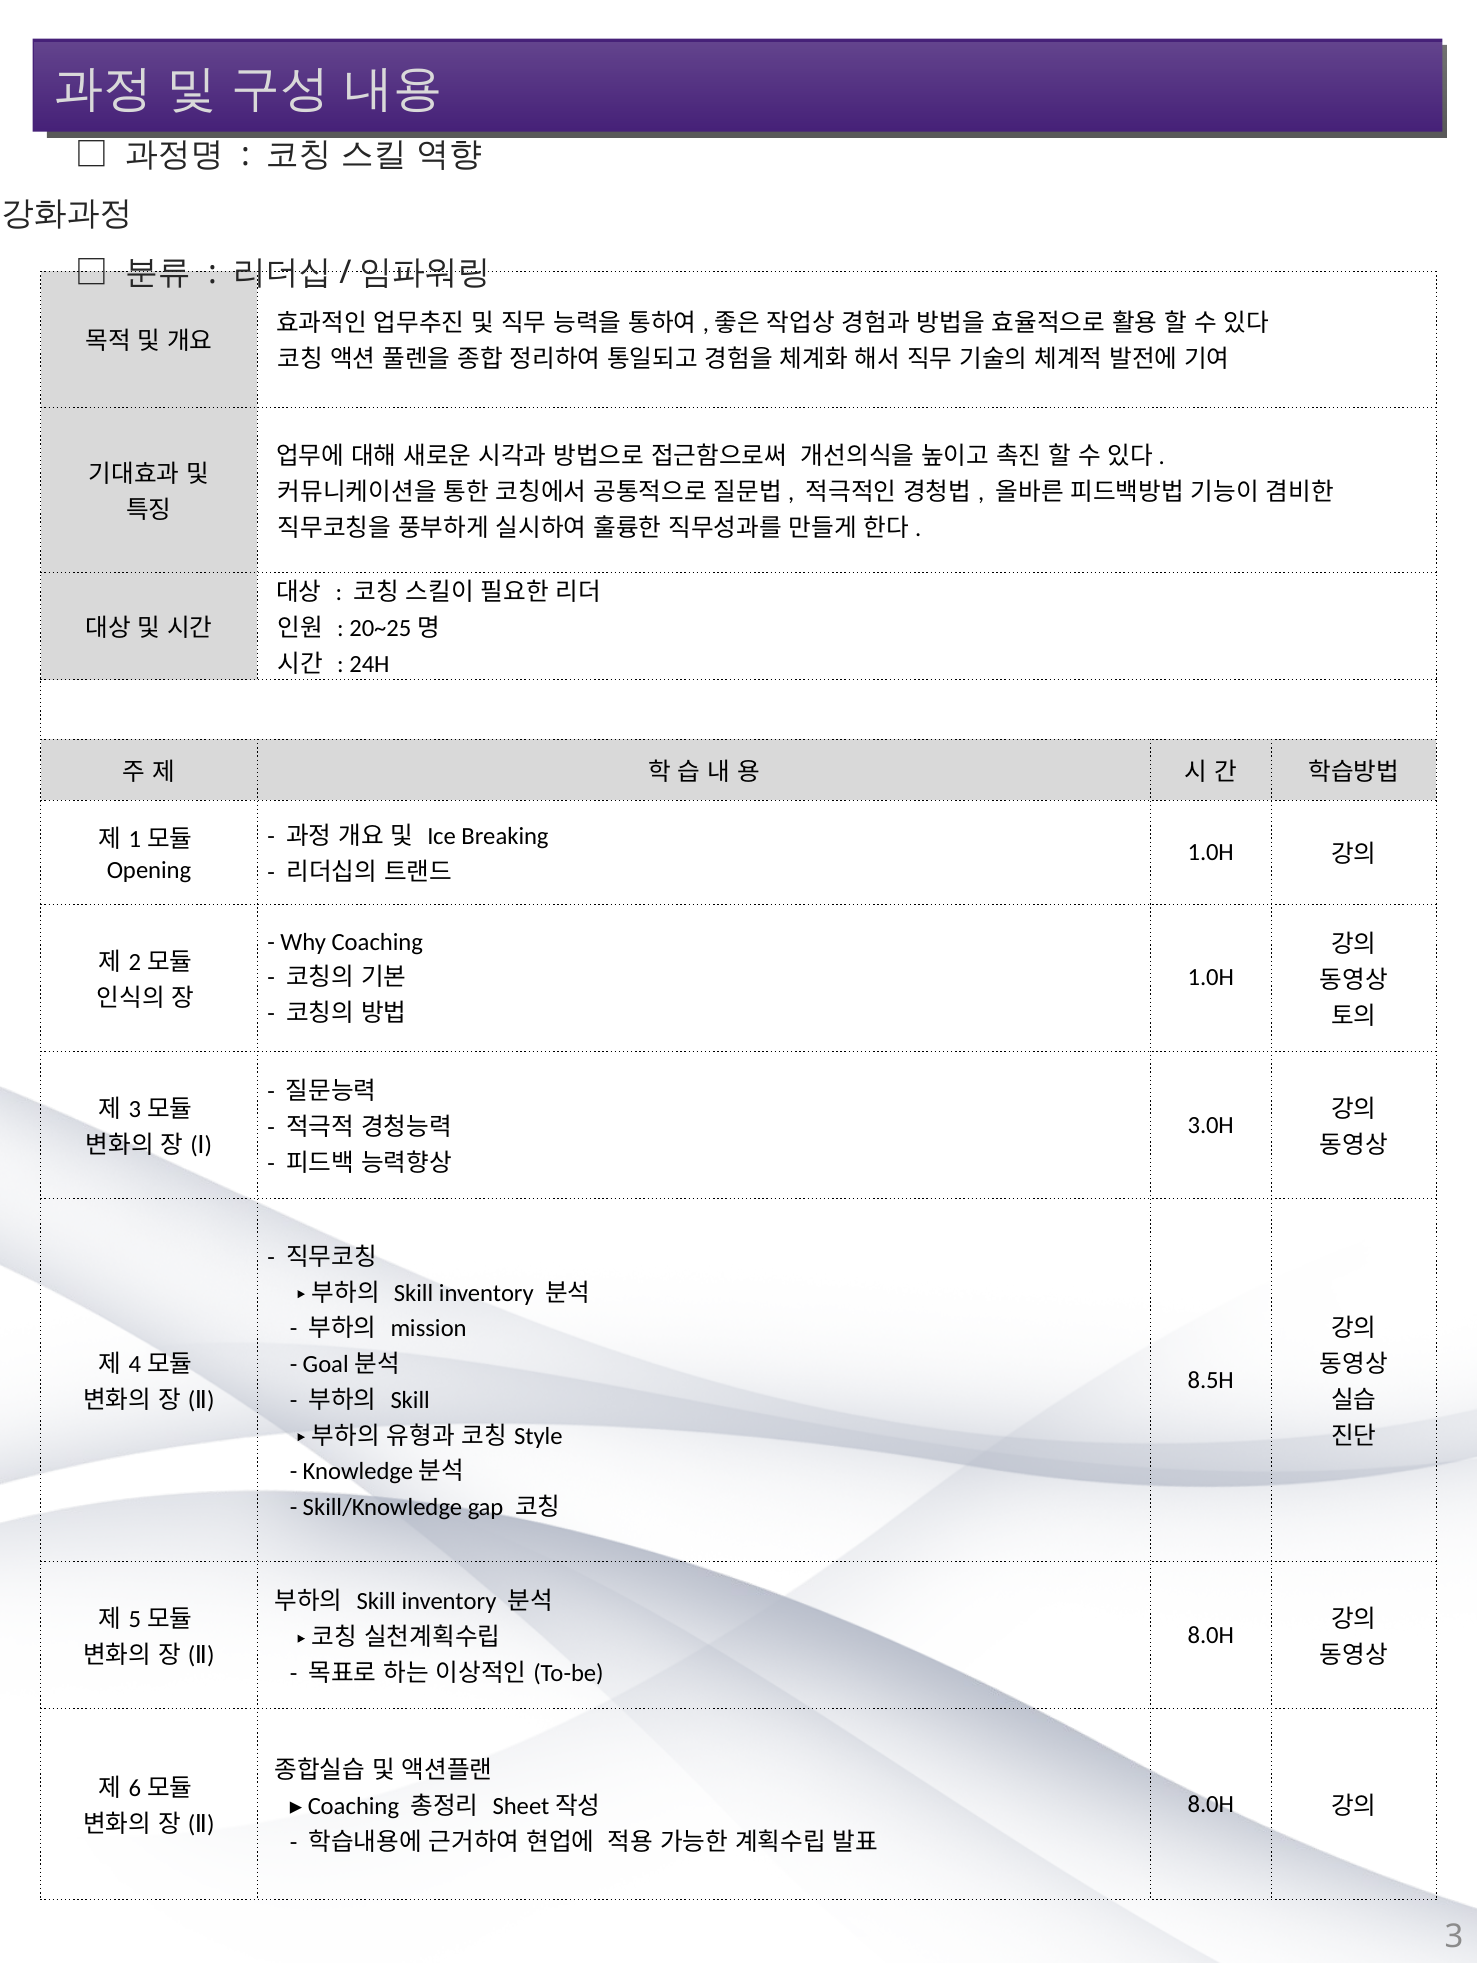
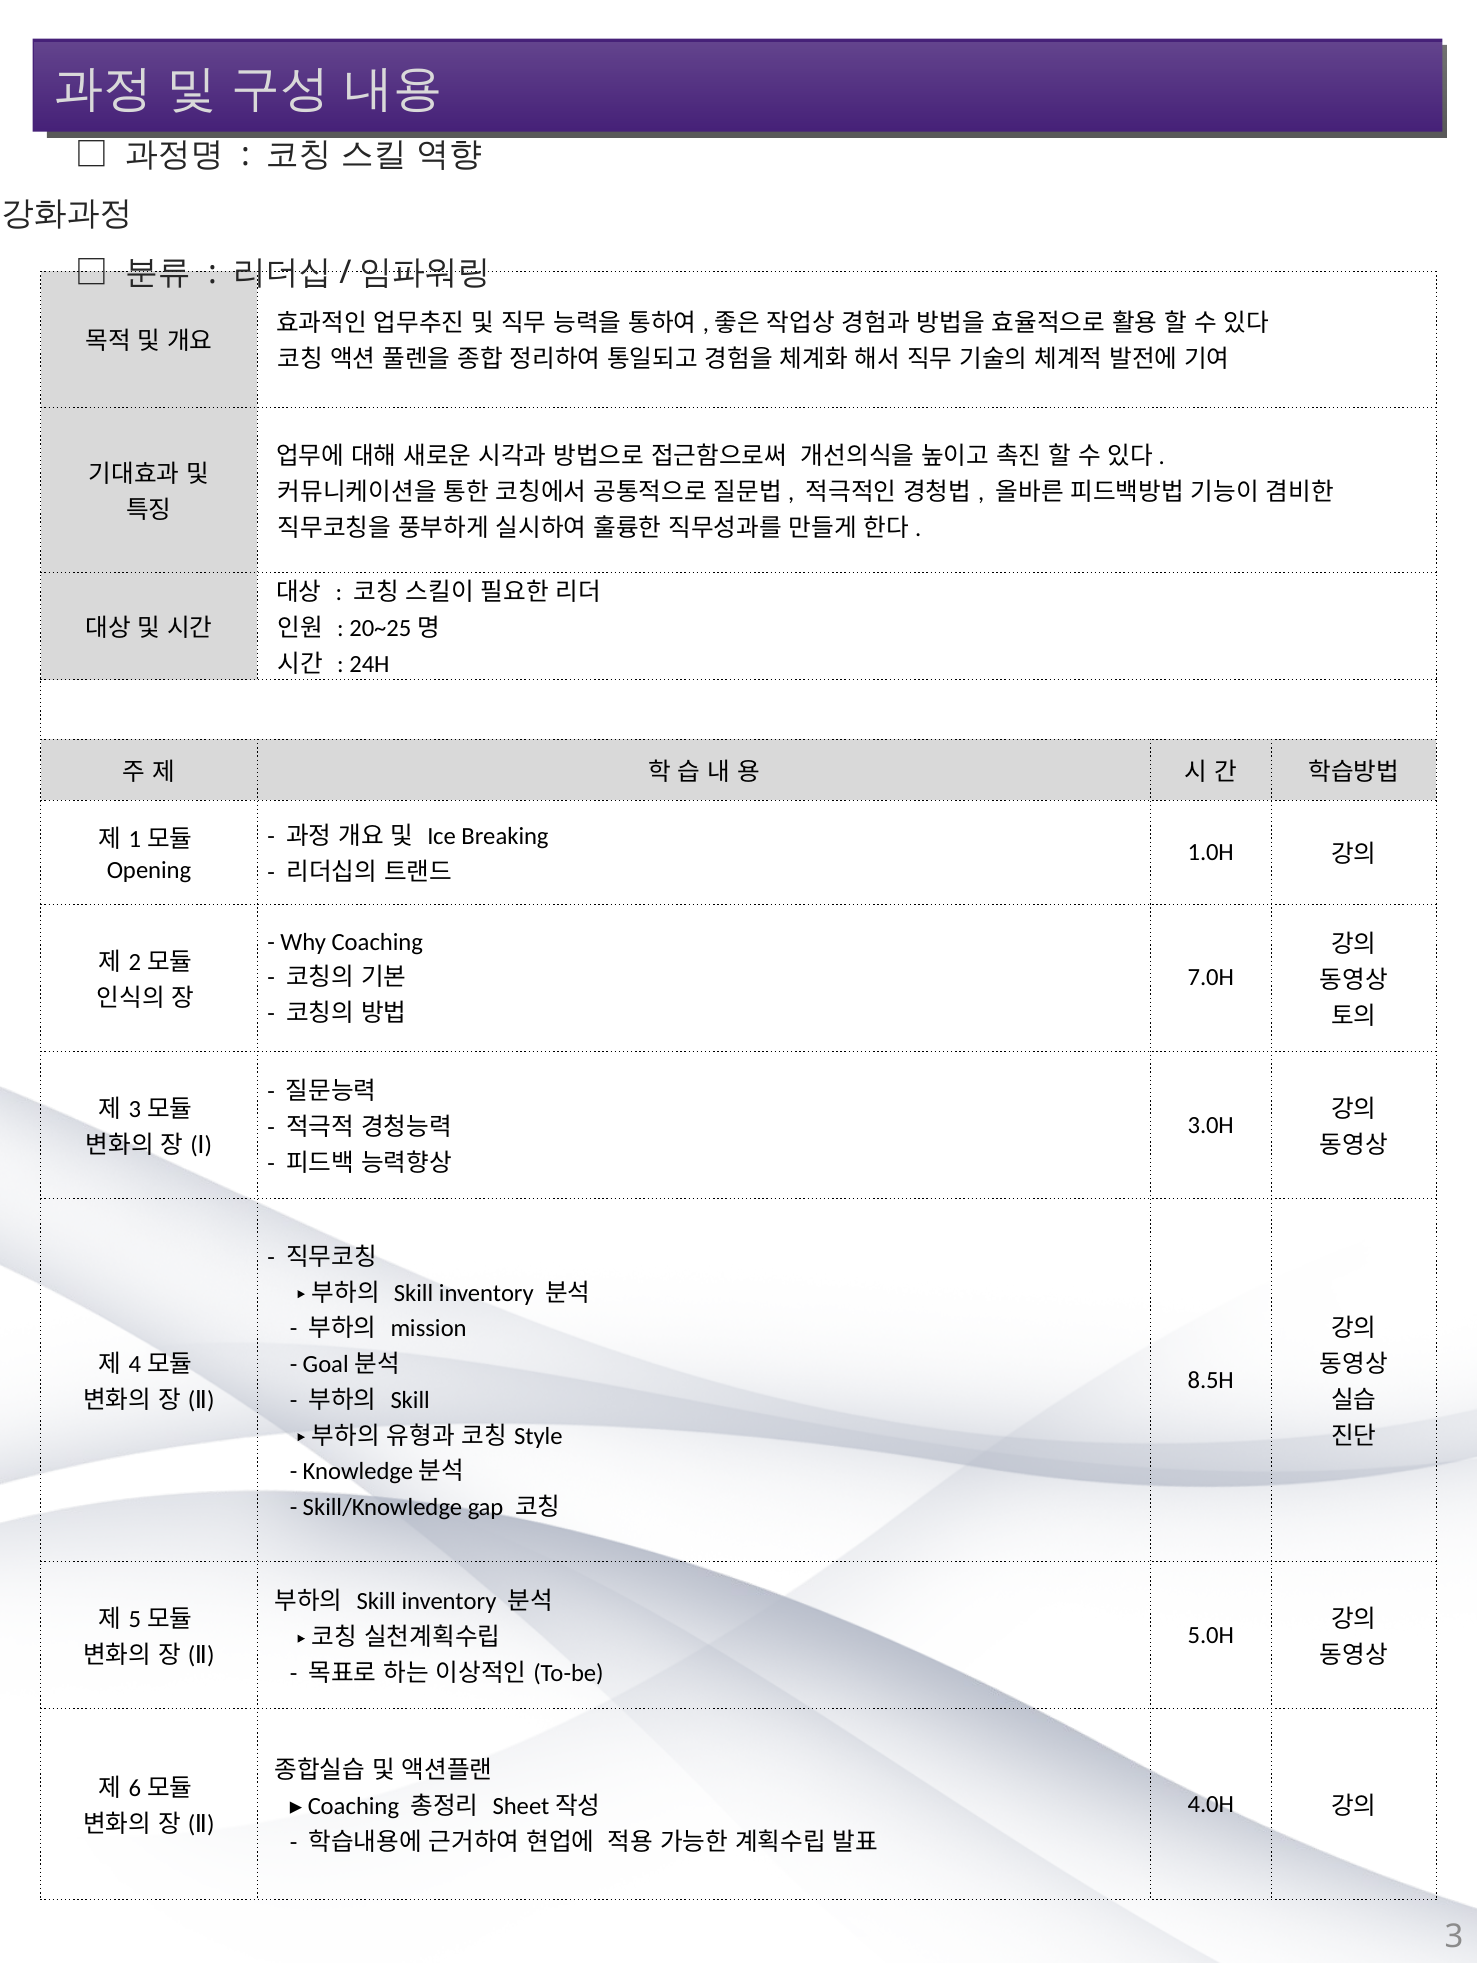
1.0H at (1211, 977): 1.0H -> 7.0H
8.0H at (1211, 1635): 8.0H -> 5.0H
8.0H at (1211, 1803): 8.0H -> 4.0H
